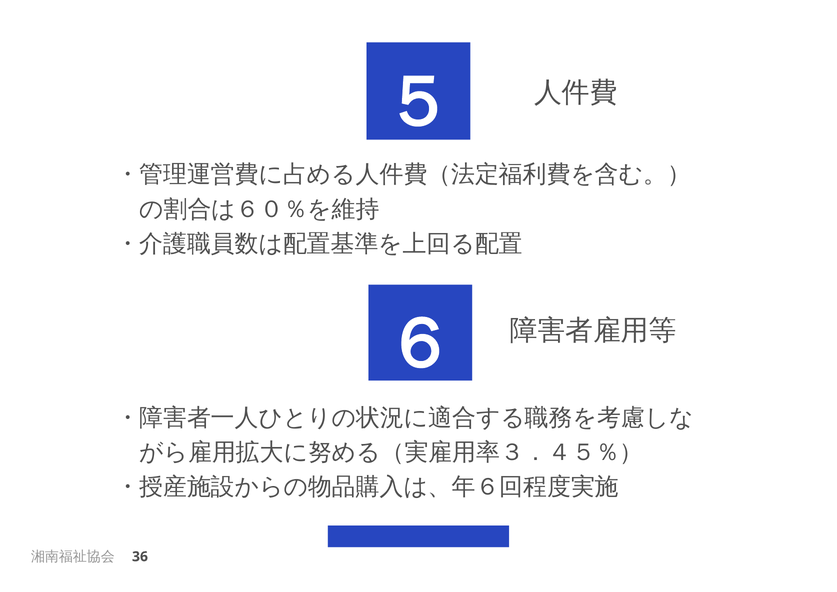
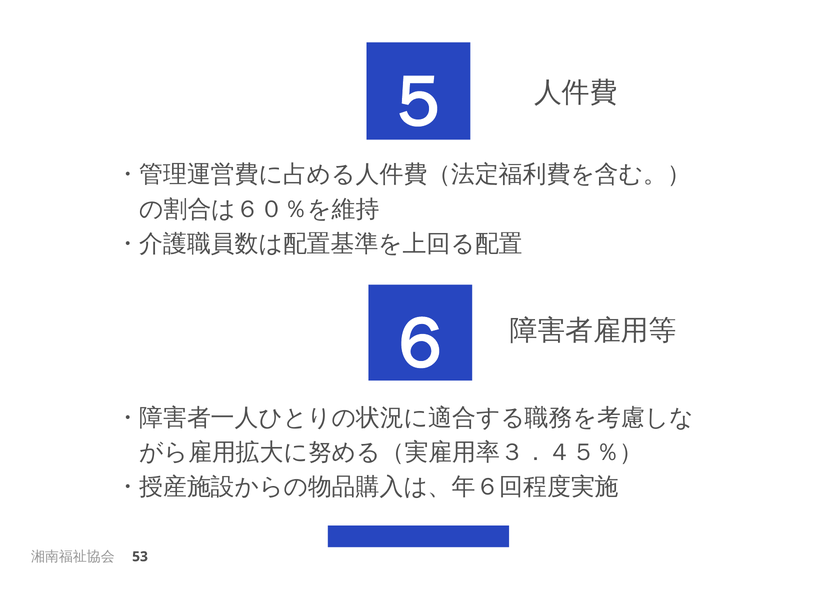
36: 36 -> 53
